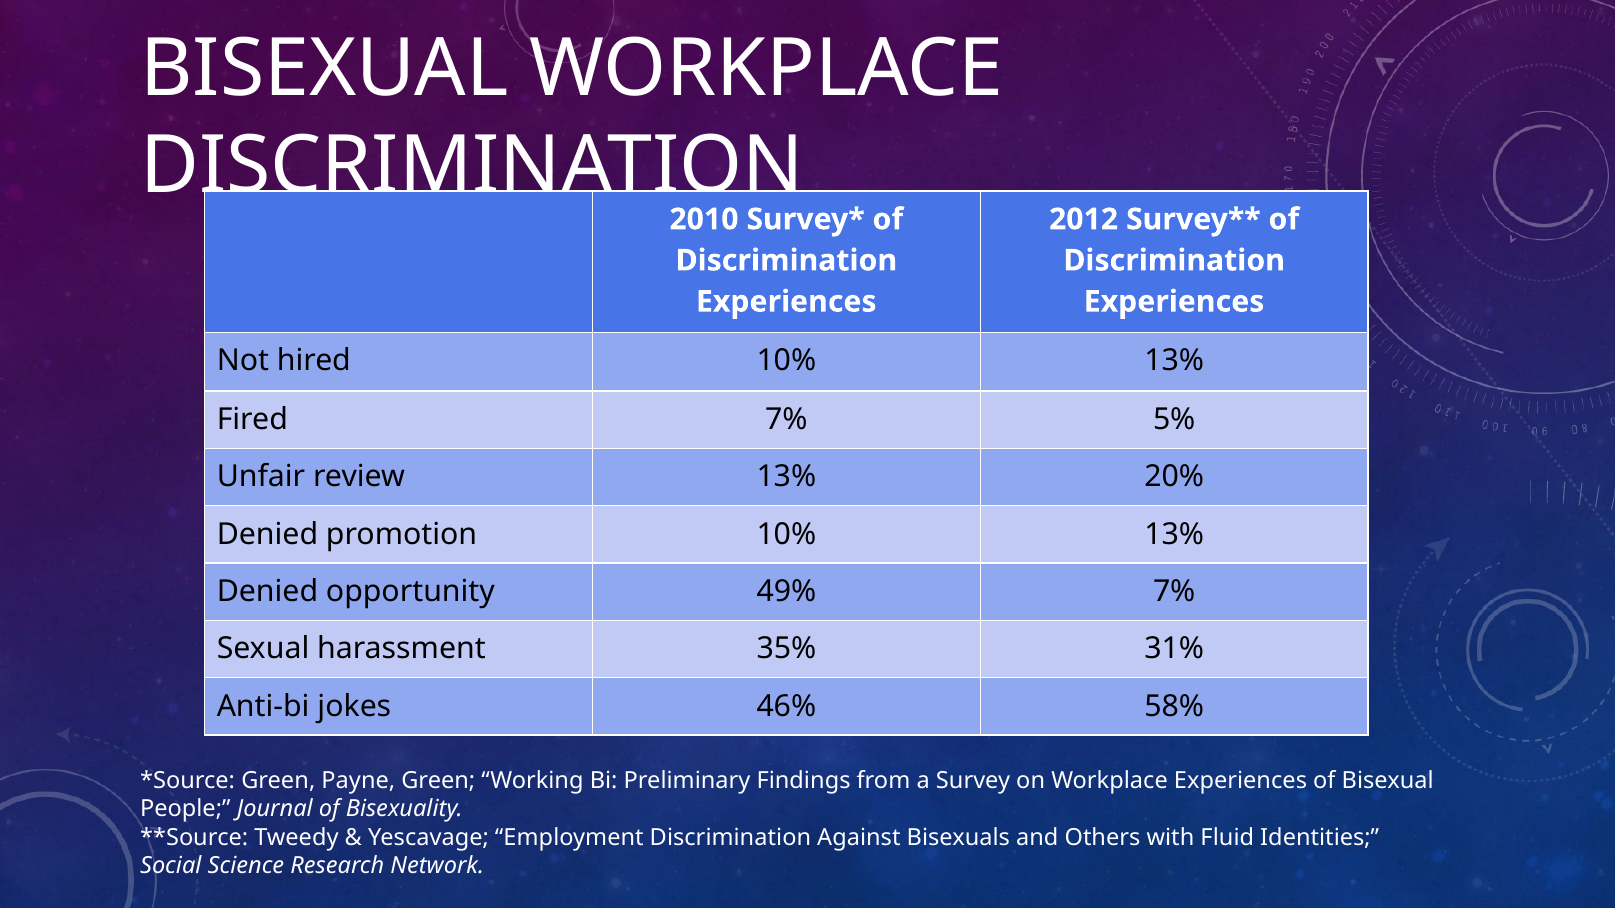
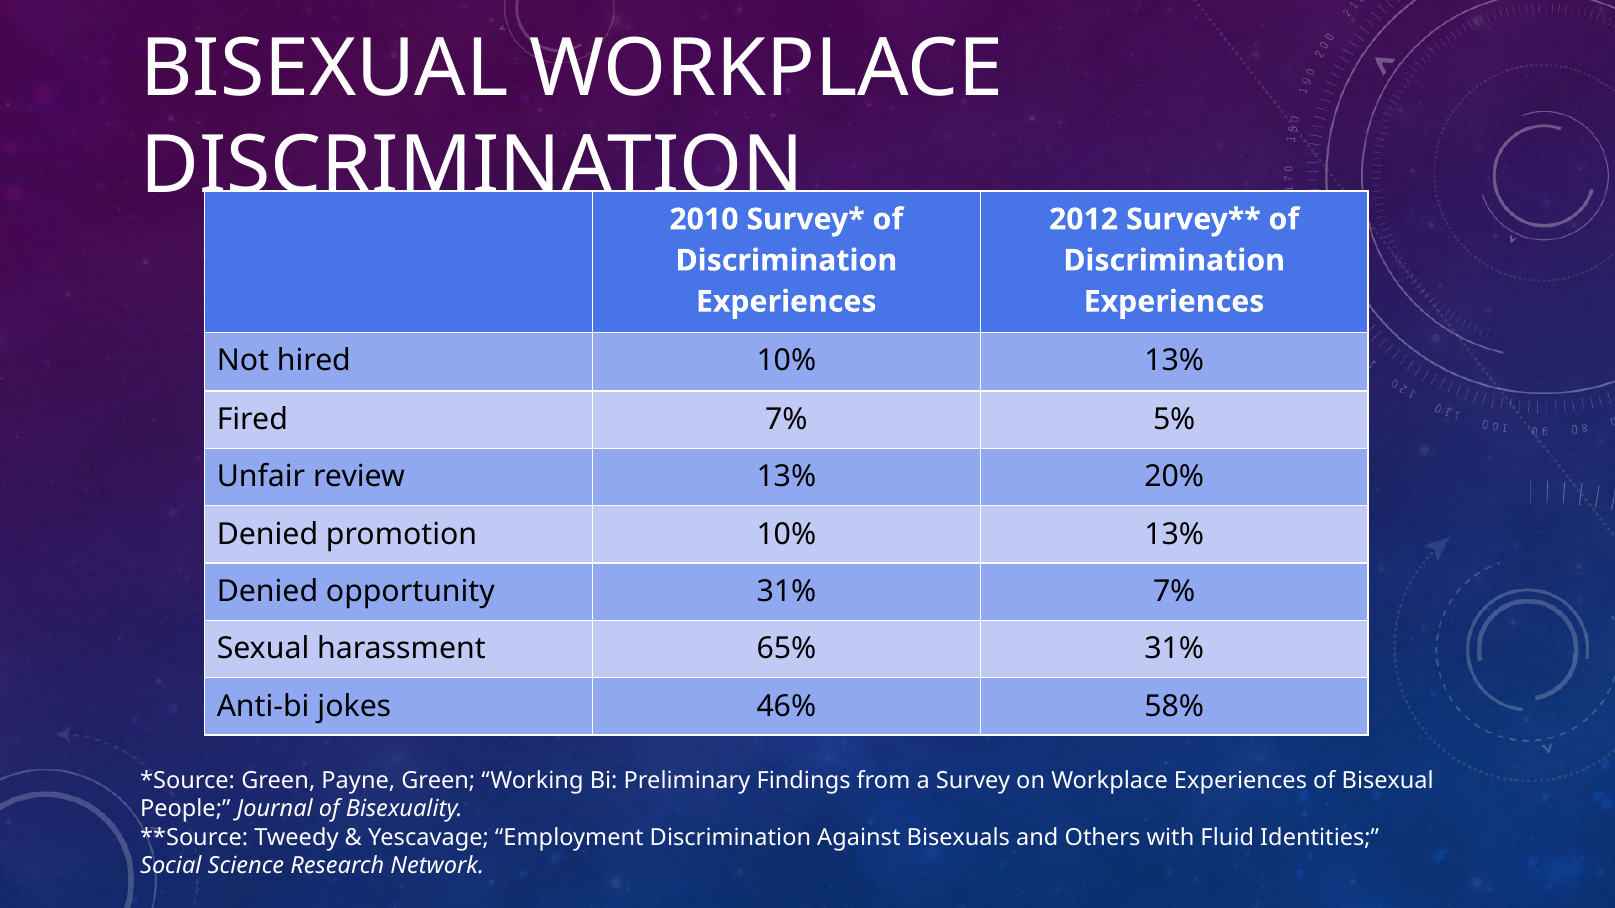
opportunity 49%: 49% -> 31%
35%: 35% -> 65%
